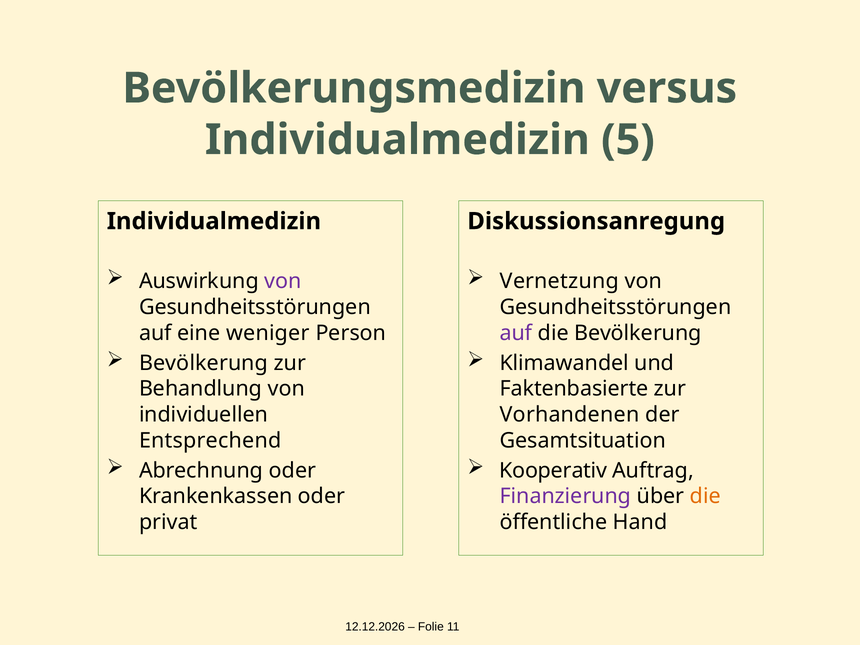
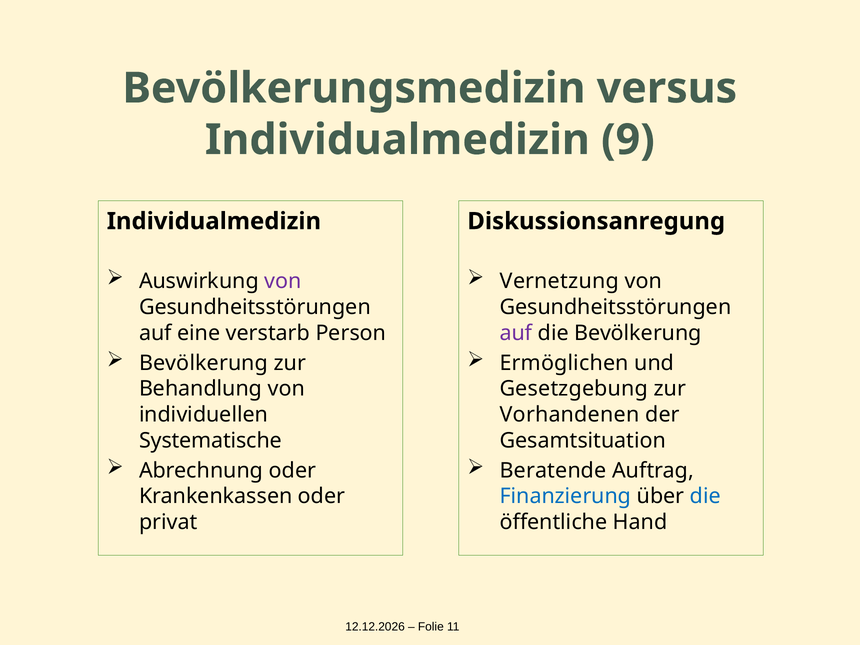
5: 5 -> 9
weniger: weniger -> verstarb
Klimawandel: Klimawandel -> Ermöglichen
Faktenbasierte: Faktenbasierte -> Gesetzgebung
Entsprechend: Entsprechend -> Systematische
Kooperativ: Kooperativ -> Beratende
Finanzierung colour: purple -> blue
die at (705, 496) colour: orange -> blue
